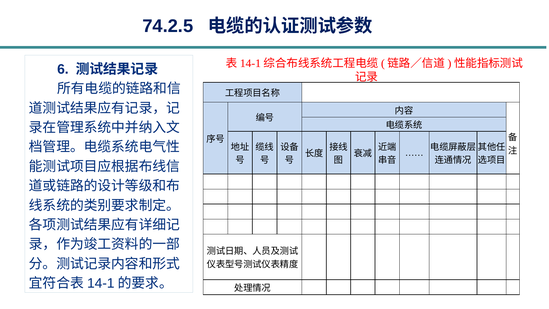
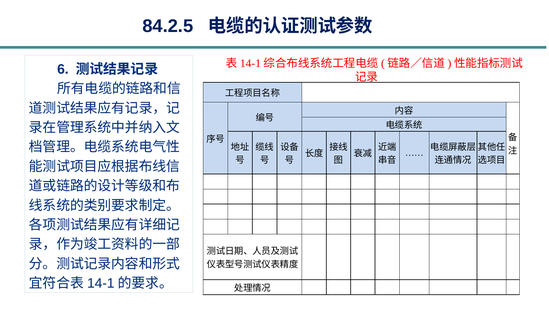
74.2.5: 74.2.5 -> 84.2.5
